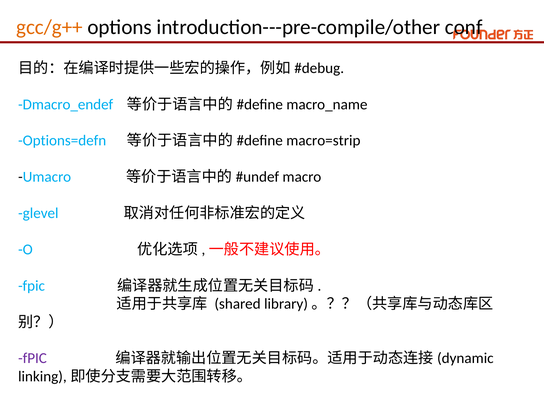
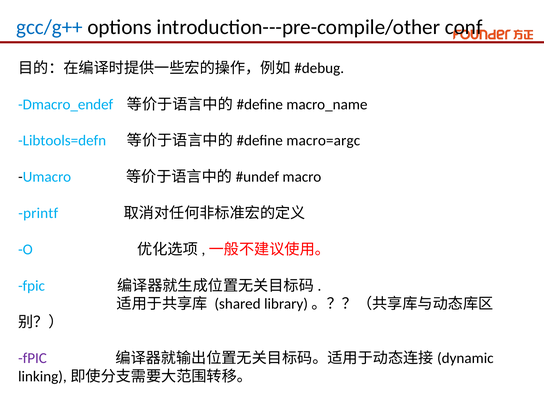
gcc/g++ colour: orange -> blue
Options=defn: Options=defn -> Libtools=defn
macro=strip: macro=strip -> macro=argc
glevel: glevel -> printf
